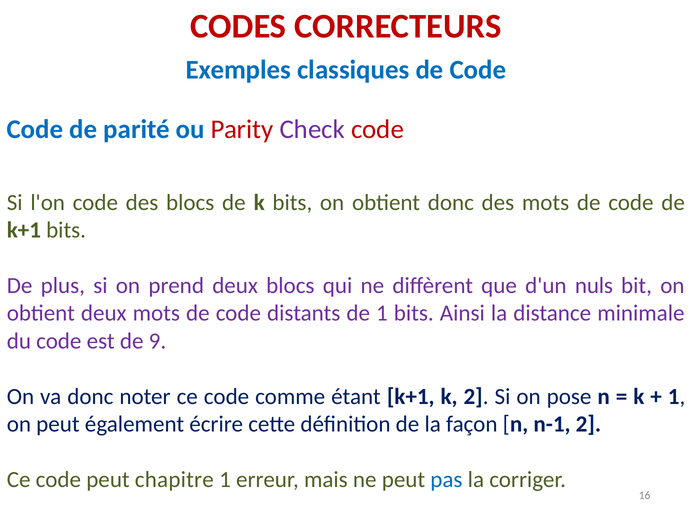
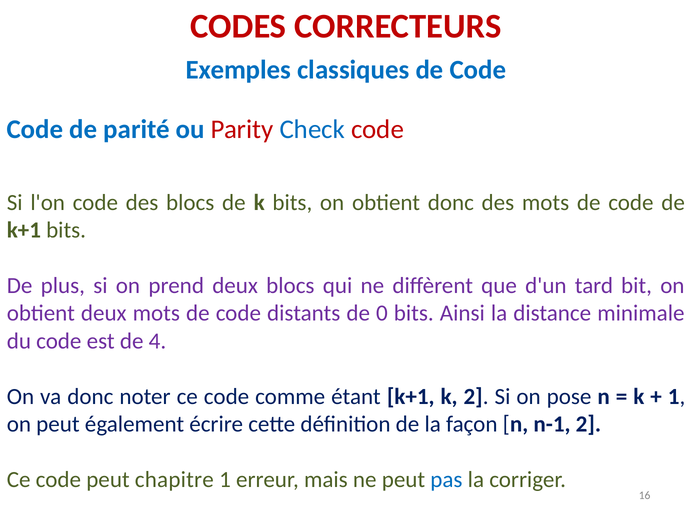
Check colour: purple -> blue
nuls: nuls -> tard
de 1: 1 -> 0
9: 9 -> 4
